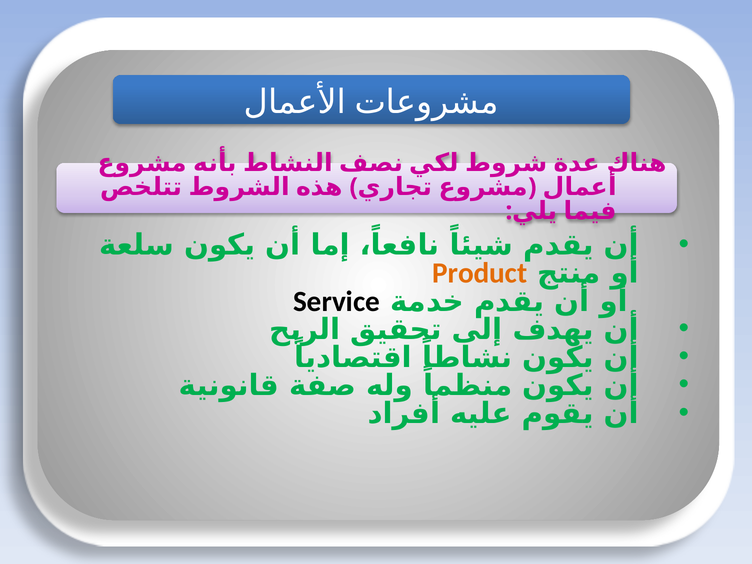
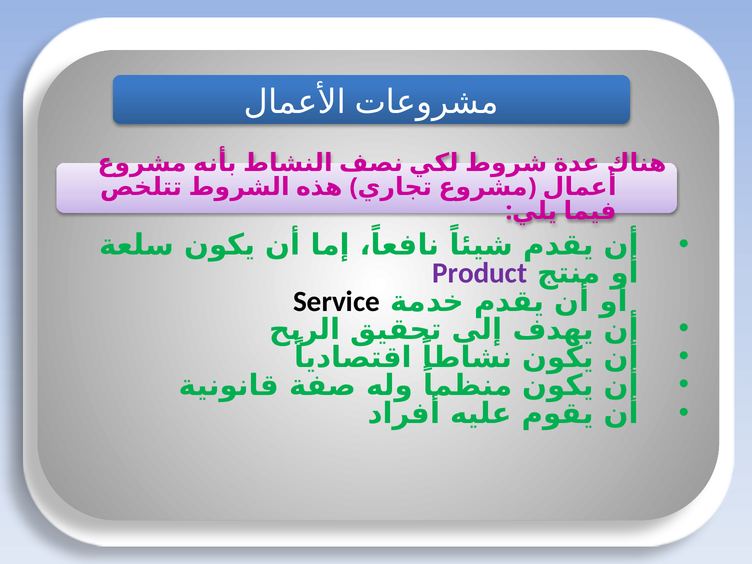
Product colour: orange -> purple
